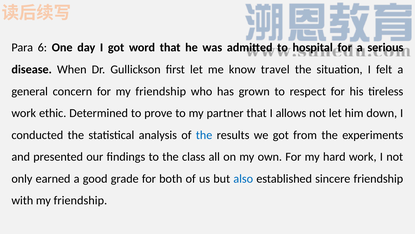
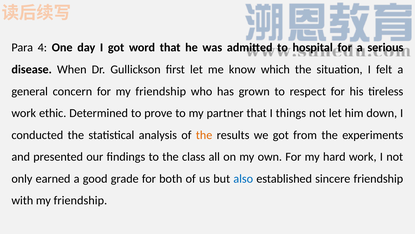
6: 6 -> 4
travel: travel -> which
allows: allows -> things
the at (204, 135) colour: blue -> orange
